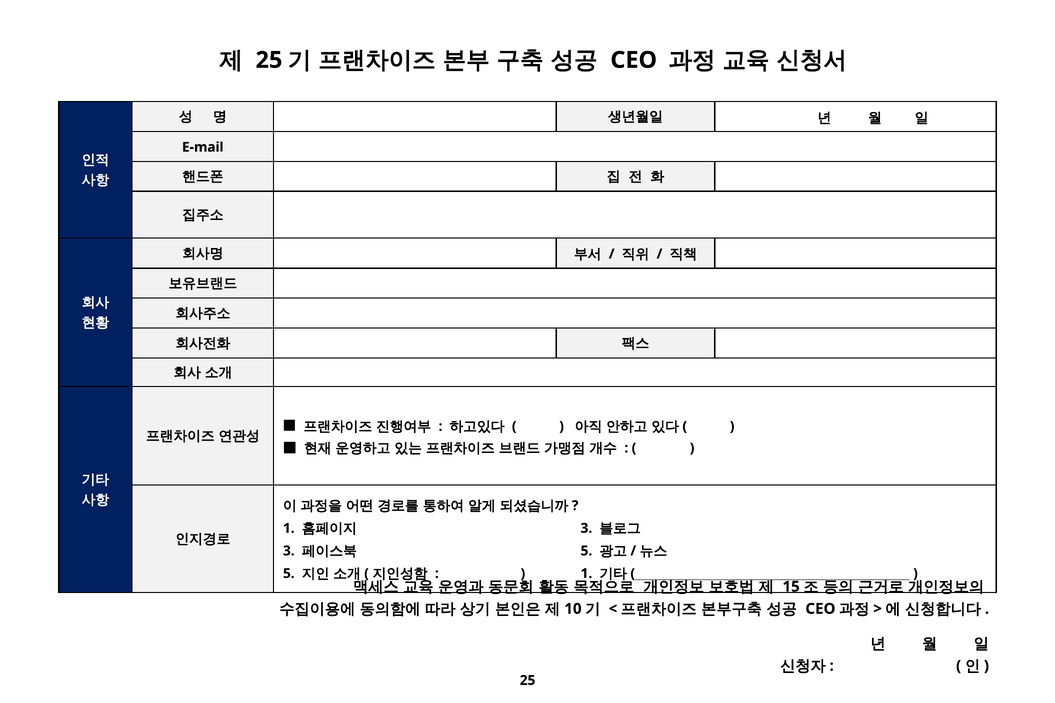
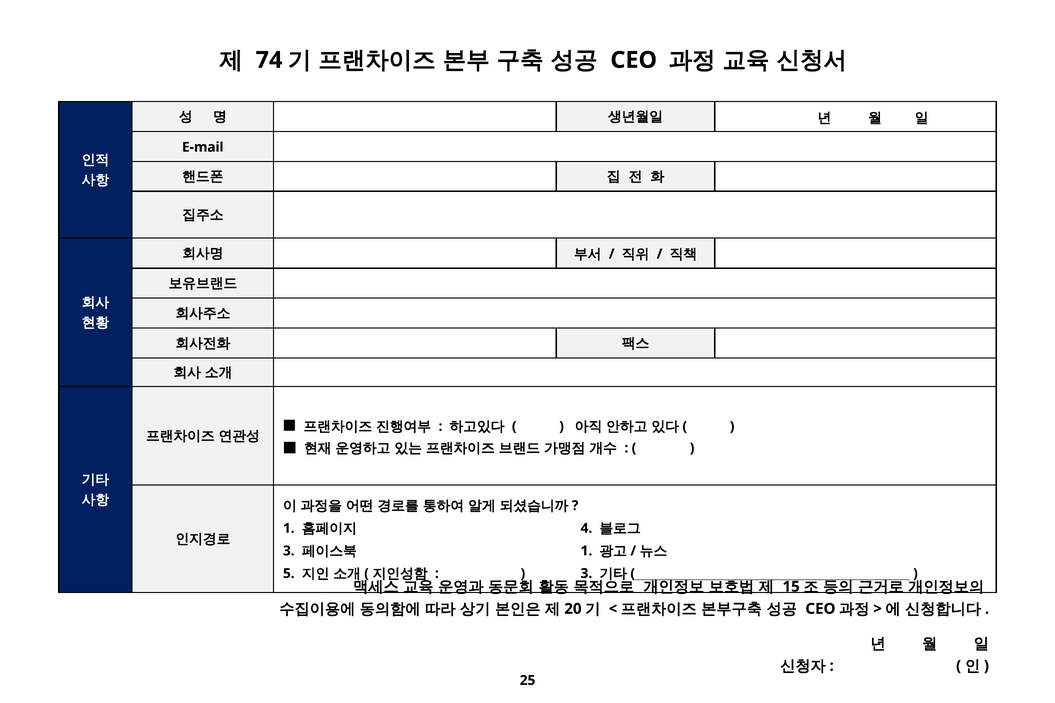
25 at (269, 60): 25 -> 74
3 at (586, 528): 3 -> 4
5 at (586, 551): 5 -> 1
1 at (586, 573): 1 -> 3
10: 10 -> 20
